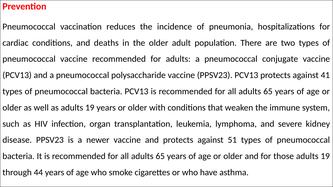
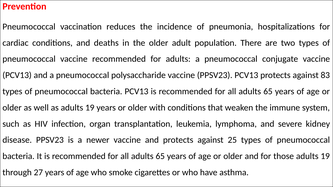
41: 41 -> 83
51: 51 -> 25
44: 44 -> 27
